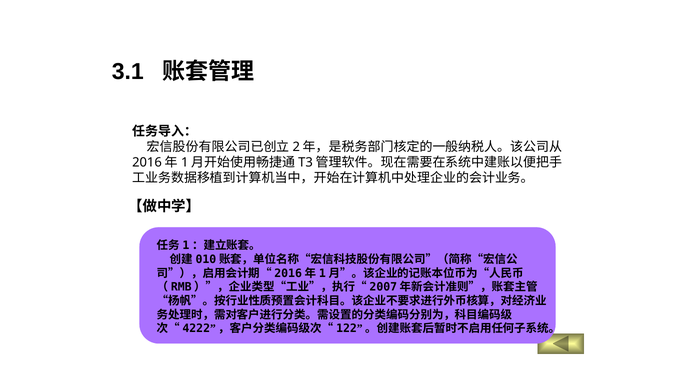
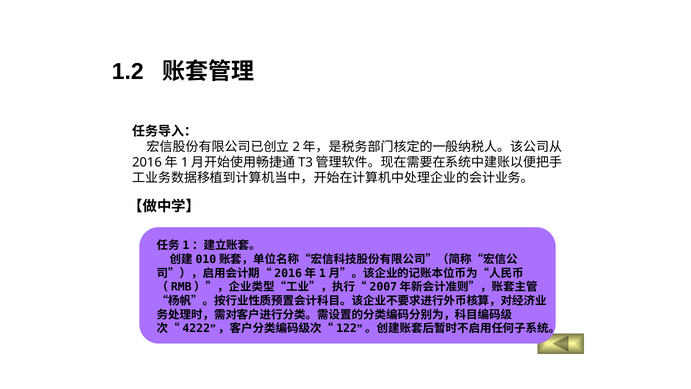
3.1: 3.1 -> 1.2
